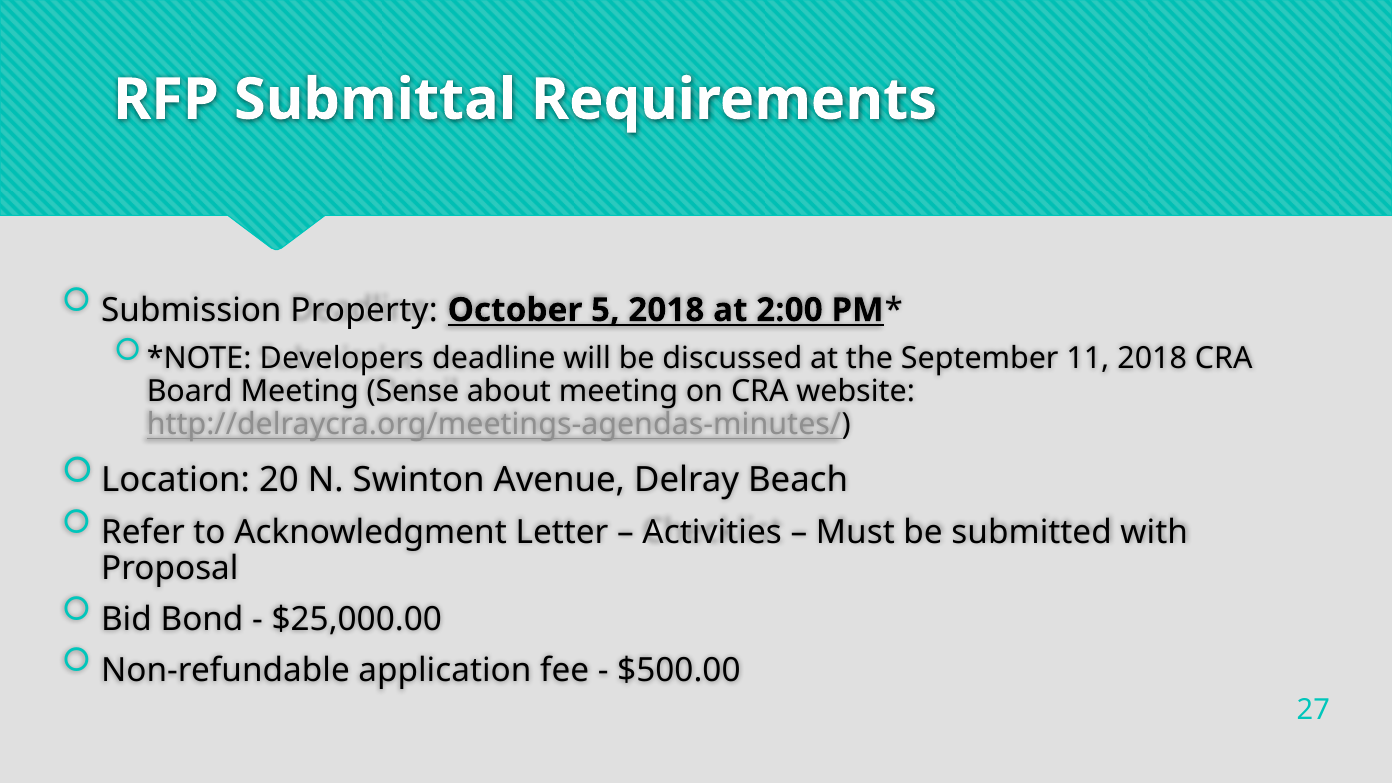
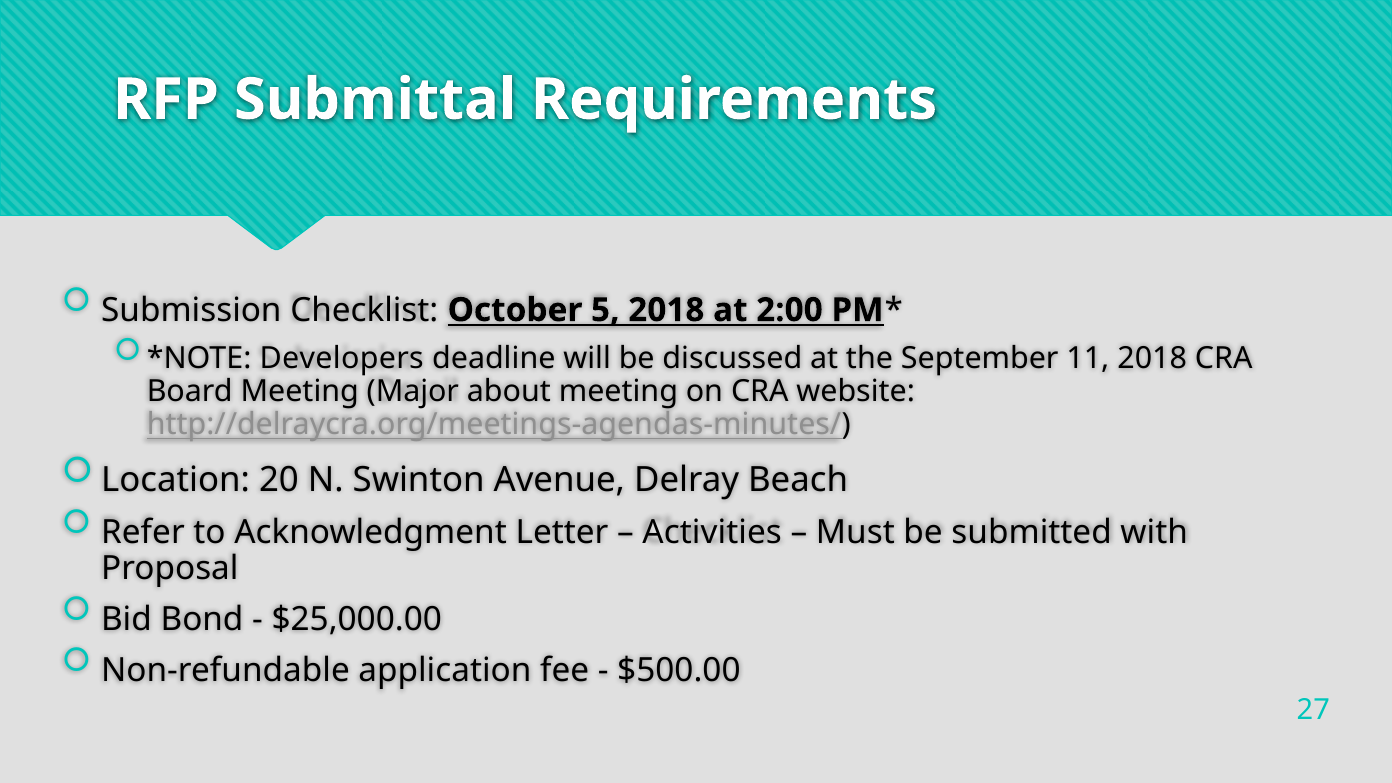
Property: Property -> Checklist
Sense: Sense -> Major
